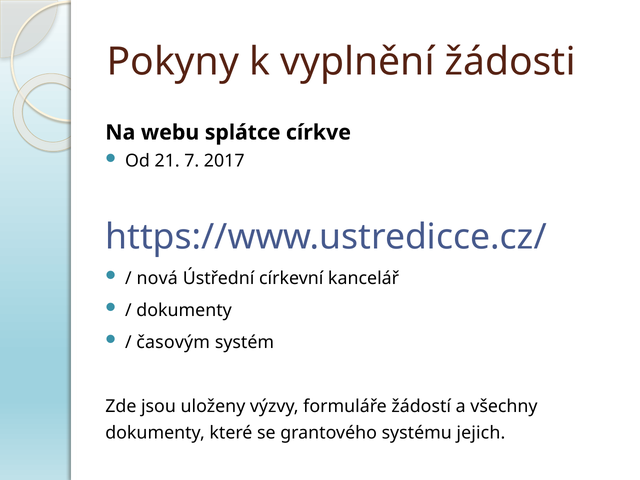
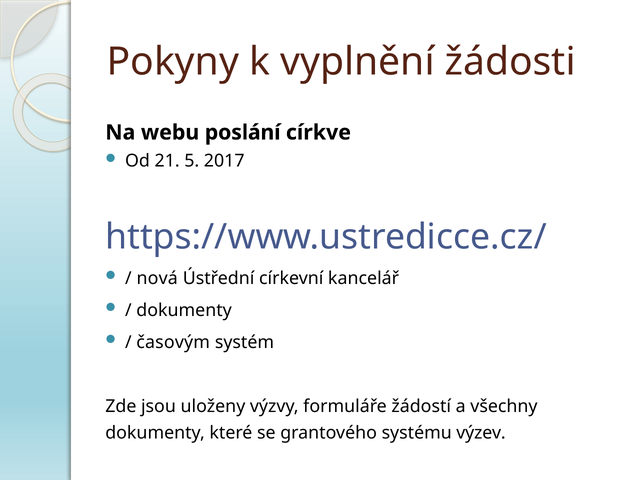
splátce: splátce -> poslání
7: 7 -> 5
jejich: jejich -> výzev
